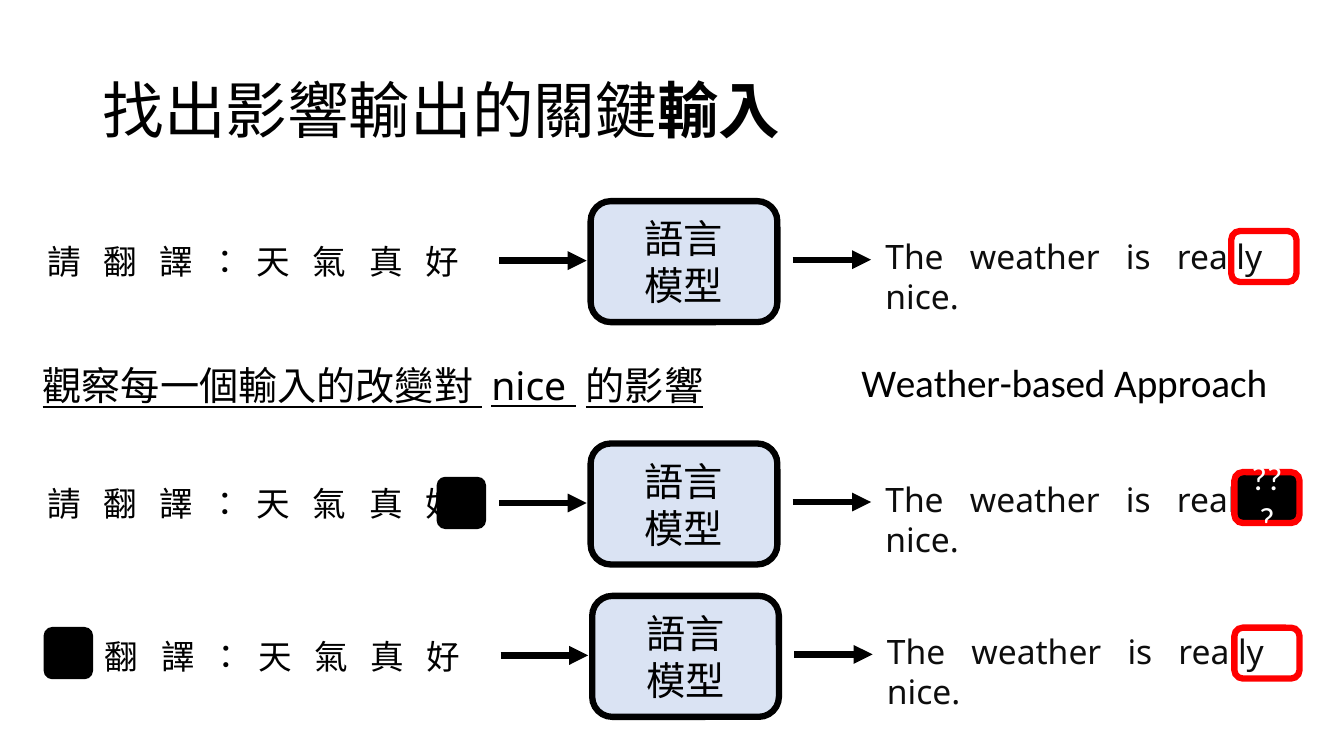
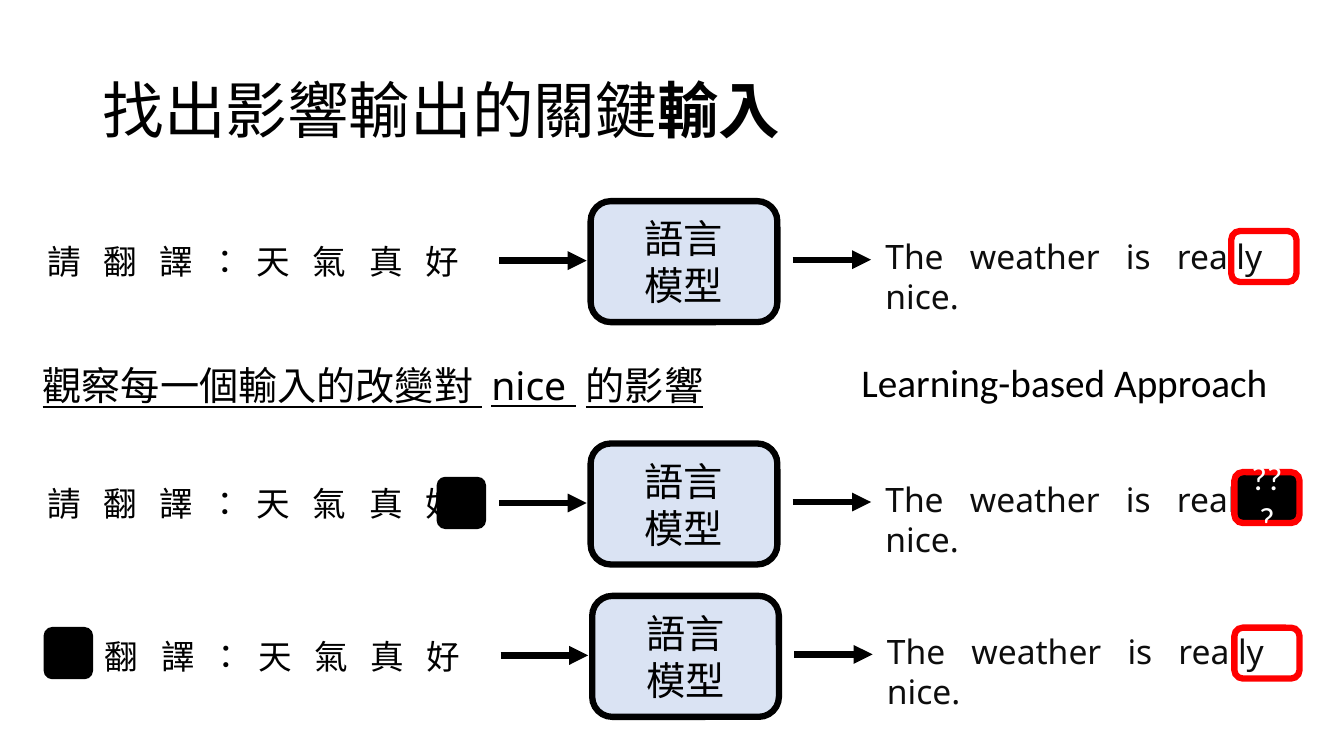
Weather-based: Weather-based -> Learning-based
